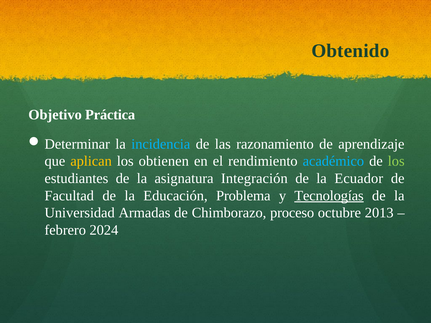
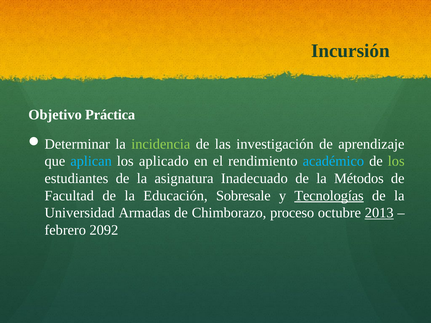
Obtenido: Obtenido -> Incursión
incidencia colour: light blue -> light green
razonamiento: razonamiento -> investigación
aplican colour: yellow -> light blue
obtienen: obtienen -> aplicado
Integración: Integración -> Inadecuado
Ecuador: Ecuador -> Métodos
Problema: Problema -> Sobresale
2013 underline: none -> present
2024: 2024 -> 2092
